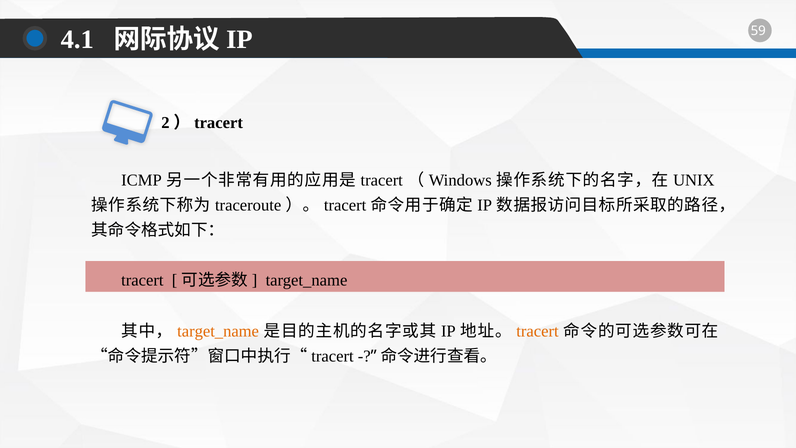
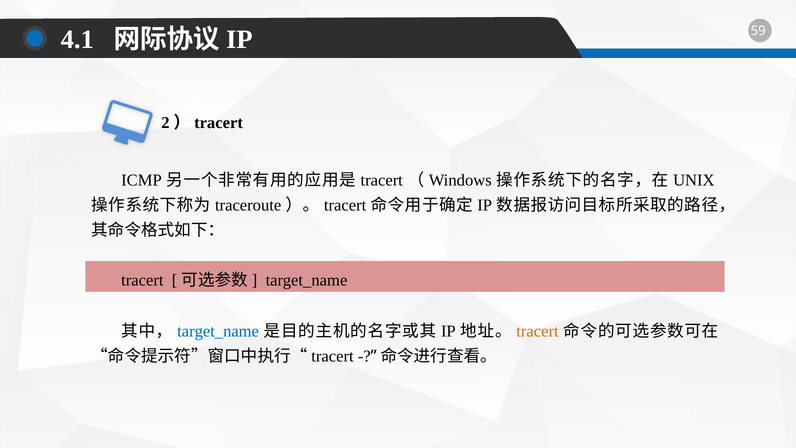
target_name at (218, 331) colour: orange -> blue
